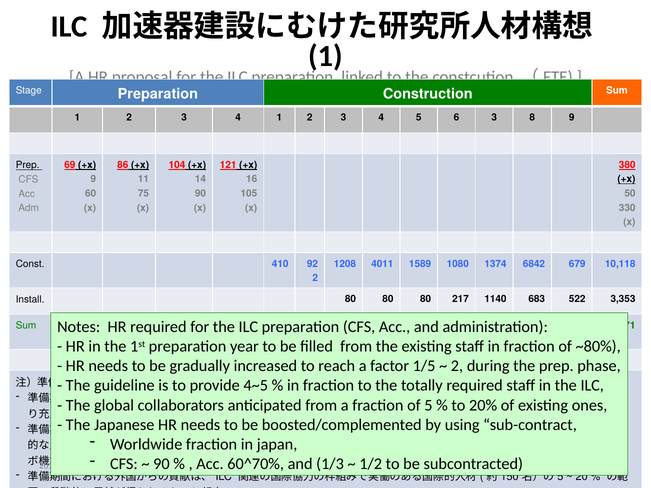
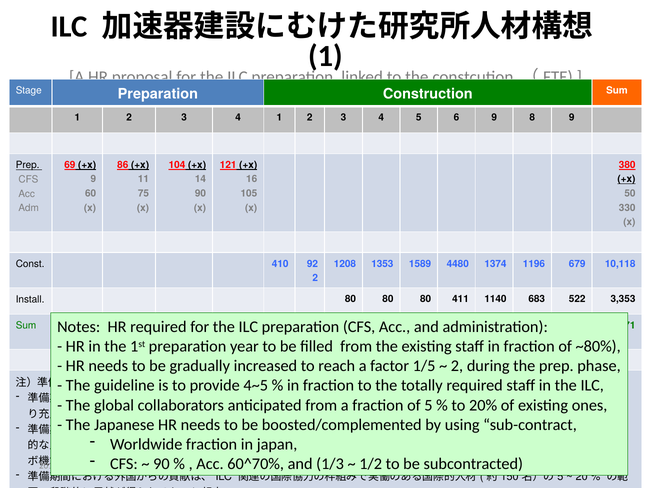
6 3: 3 -> 9
4011: 4011 -> 1353
1080: 1080 -> 4480
6842: 6842 -> 1196
217: 217 -> 411
